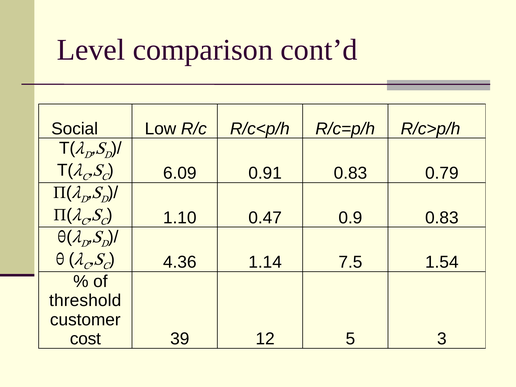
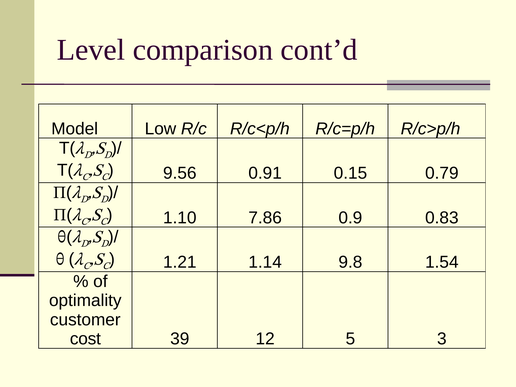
Social: Social -> Model
6.09: 6.09 -> 9.56
0.91 0.83: 0.83 -> 0.15
0.47: 0.47 -> 7.86
4.36: 4.36 -> 1.21
7.5: 7.5 -> 9.8
threshold: threshold -> optimality
